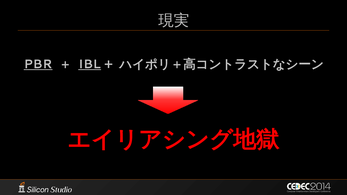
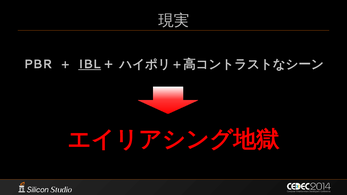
PBR underline: present -> none
